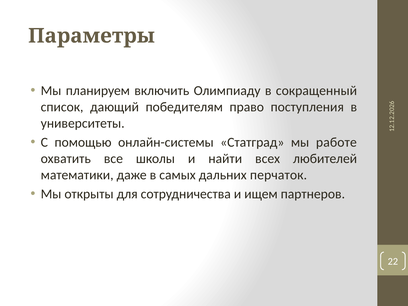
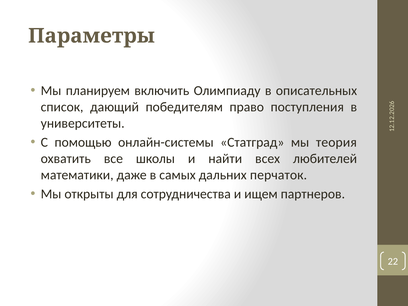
сокращенный: сокращенный -> описательных
работе: работе -> теория
